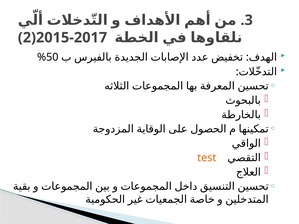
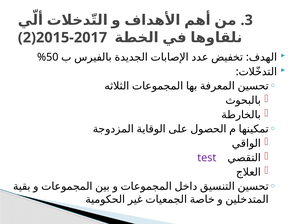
test colour: orange -> purple
